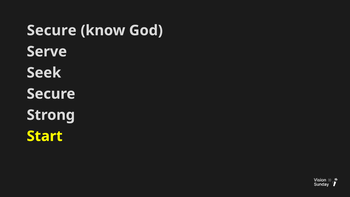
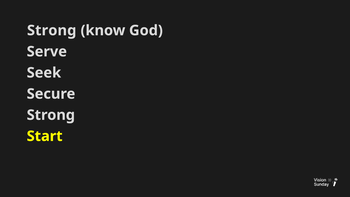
Secure at (52, 30): Secure -> Strong
